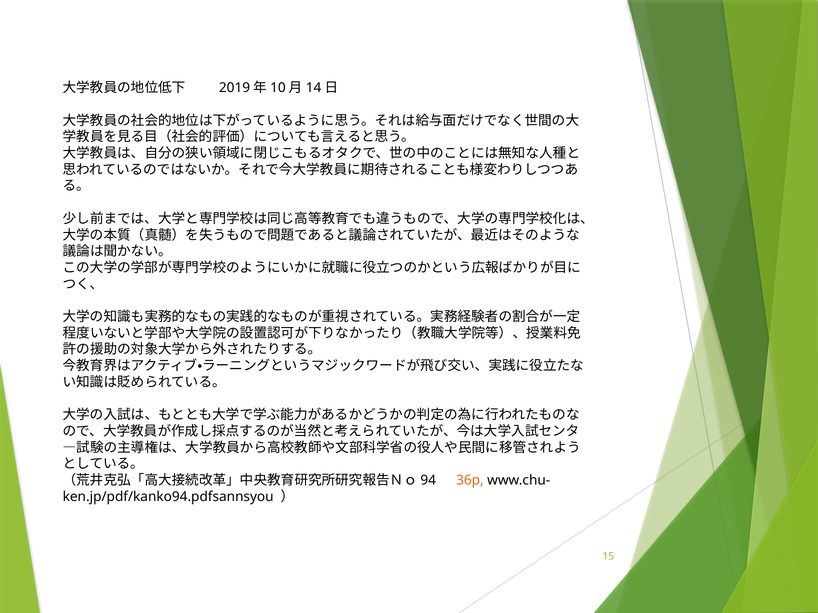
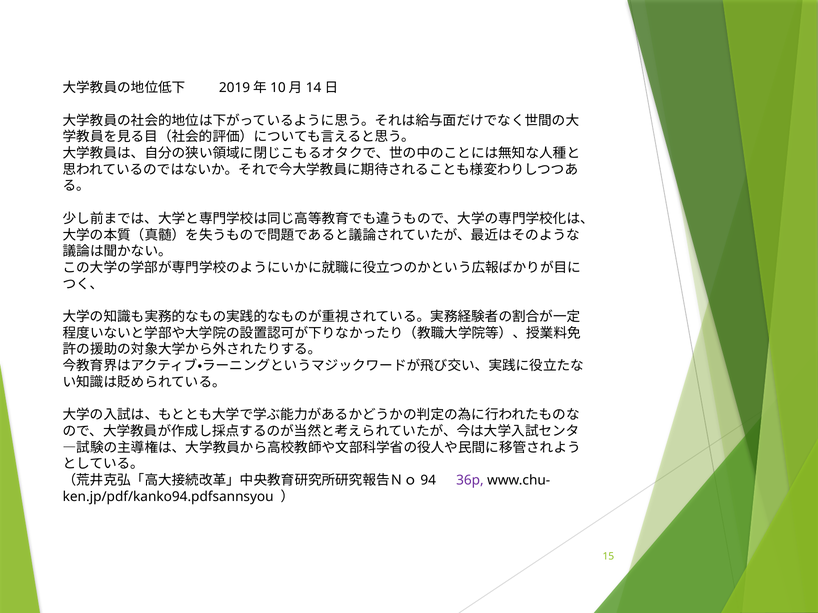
36p colour: orange -> purple
